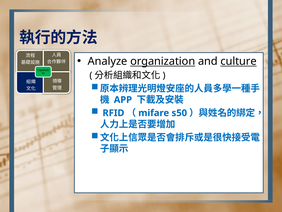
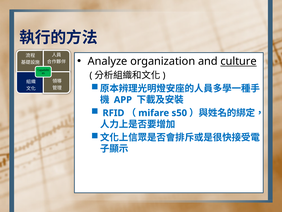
organization underline: present -> none
